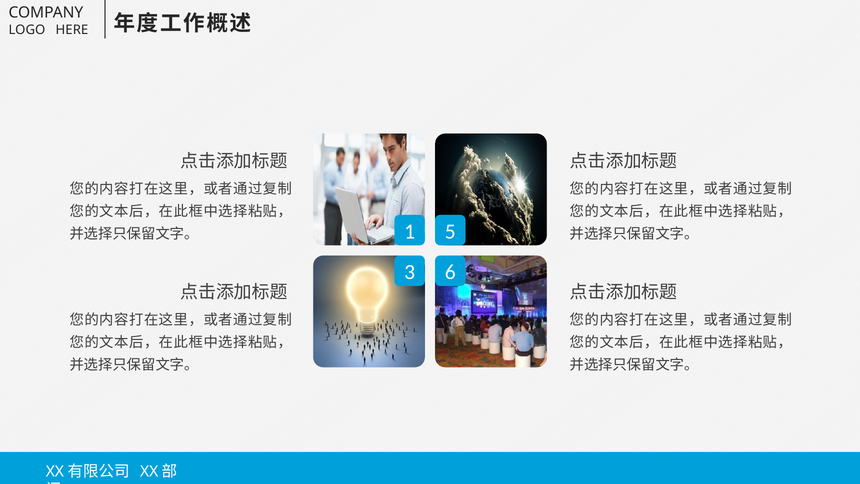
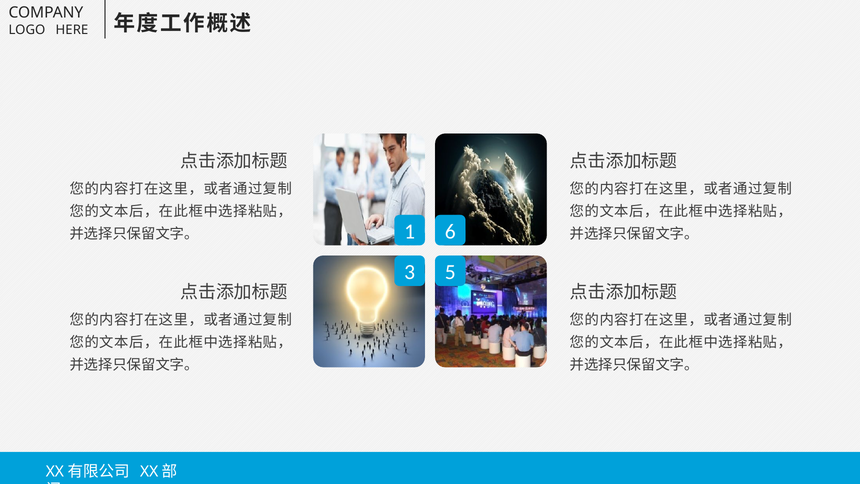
5: 5 -> 6
6: 6 -> 5
